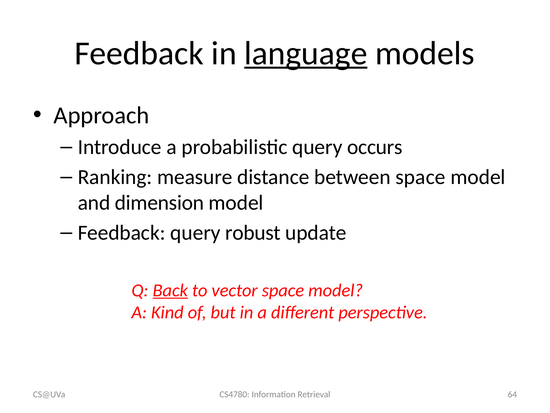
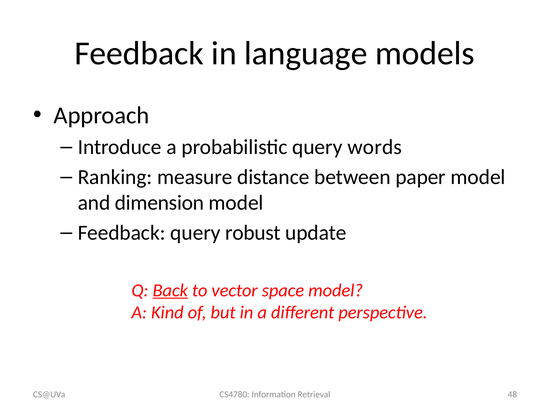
language underline: present -> none
occurs: occurs -> words
between space: space -> paper
64: 64 -> 48
